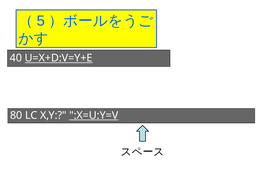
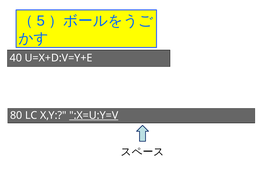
U=X+D:V=Y+E underline: present -> none
